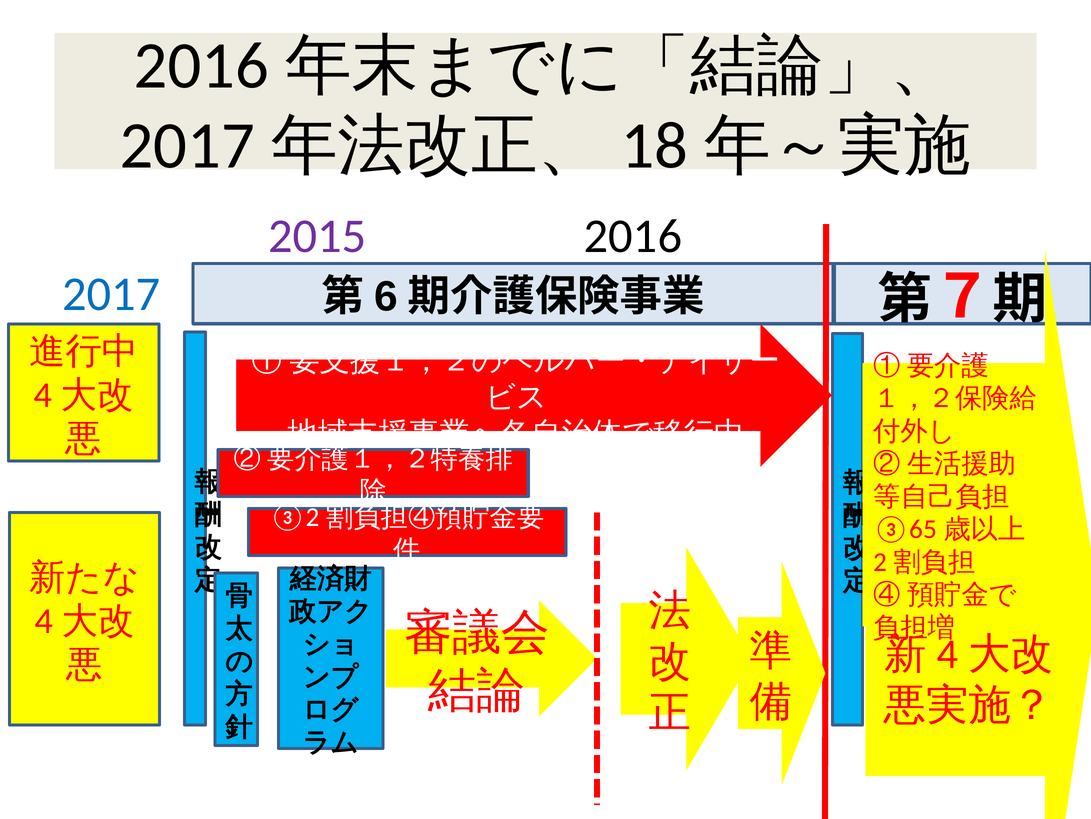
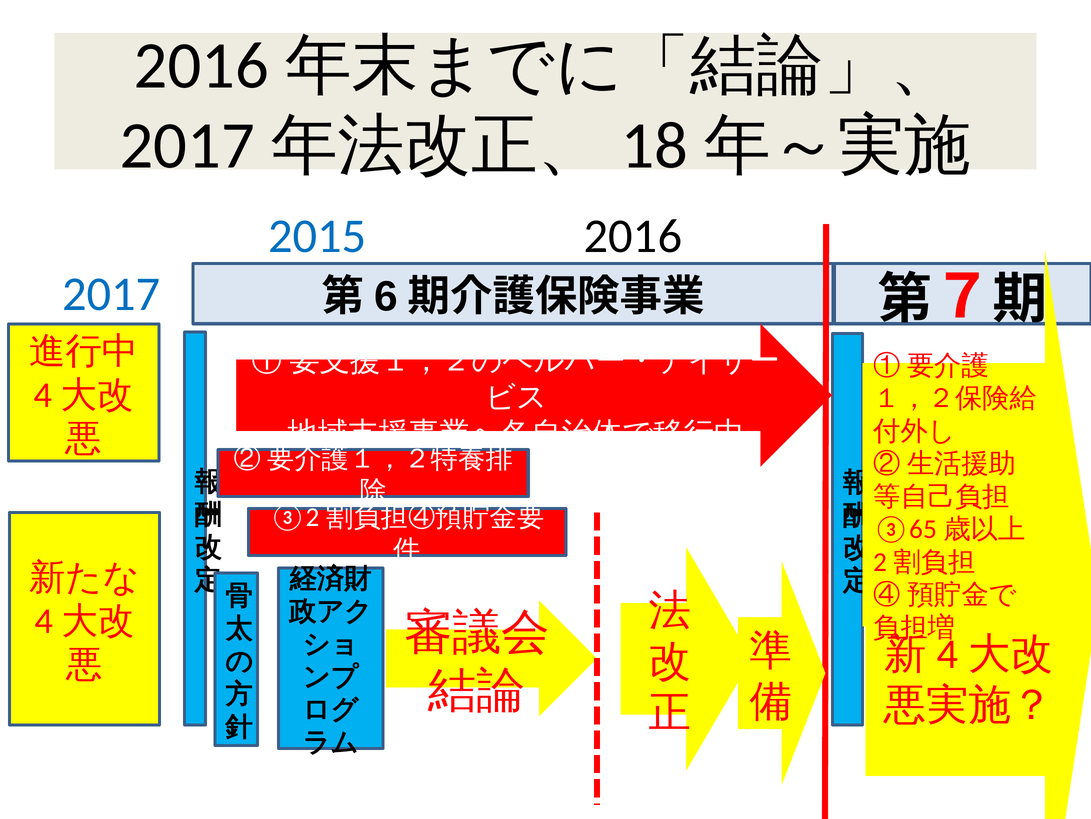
2015 colour: purple -> blue
